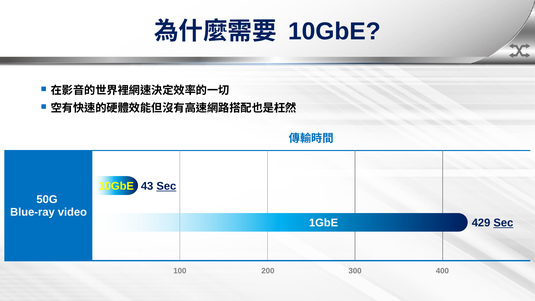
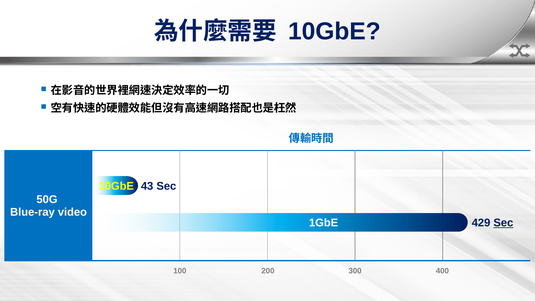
Sec at (166, 186) underline: present -> none
